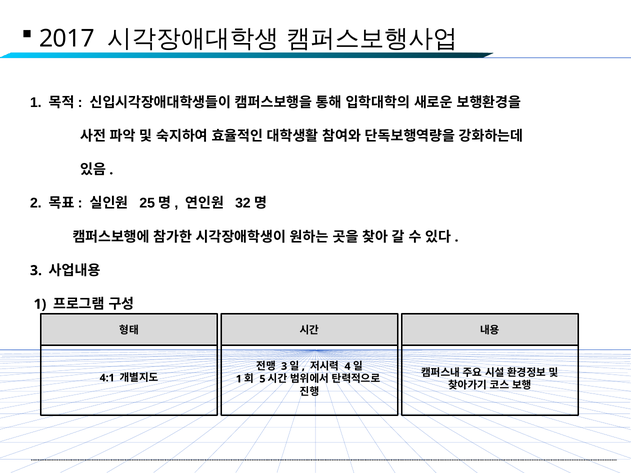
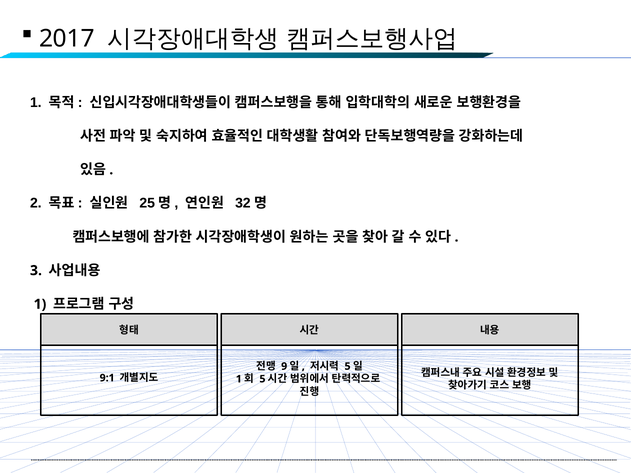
3 at (284, 367): 3 -> 9
4 at (348, 367): 4 -> 5
4:1: 4:1 -> 9:1
